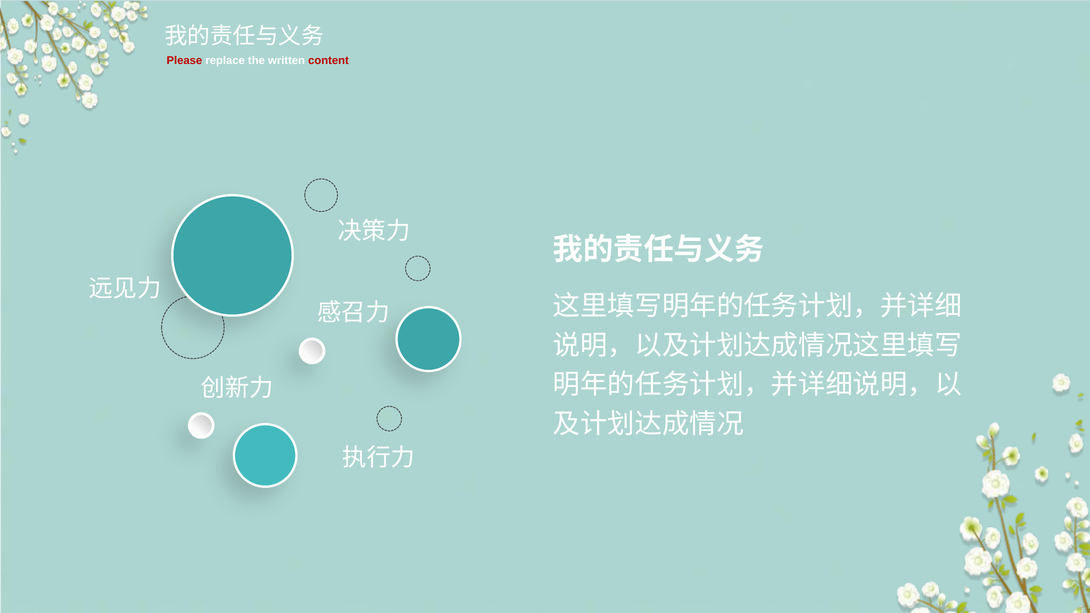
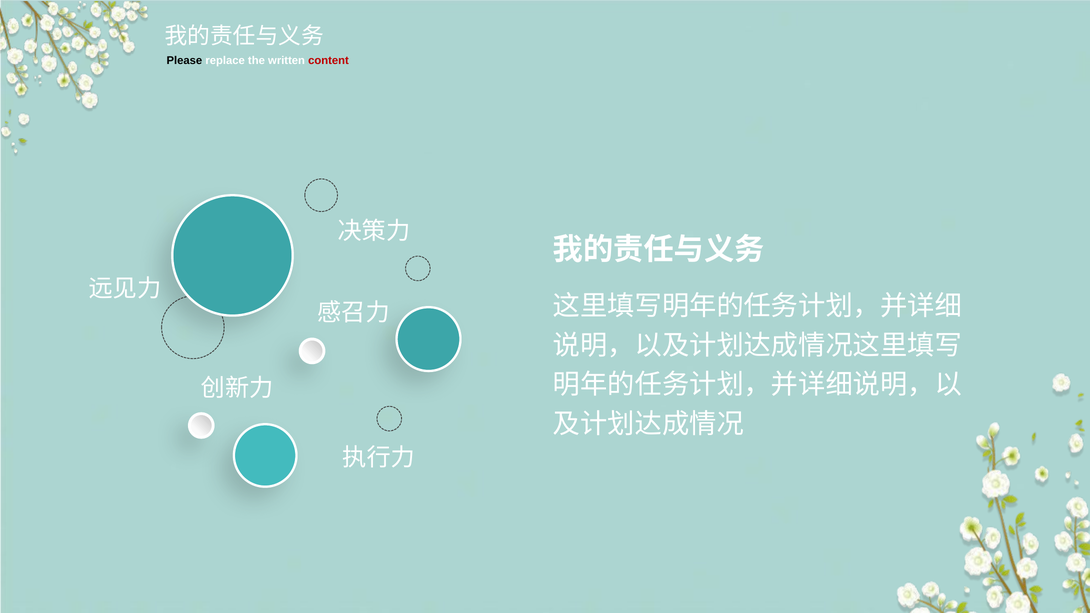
Please colour: red -> black
